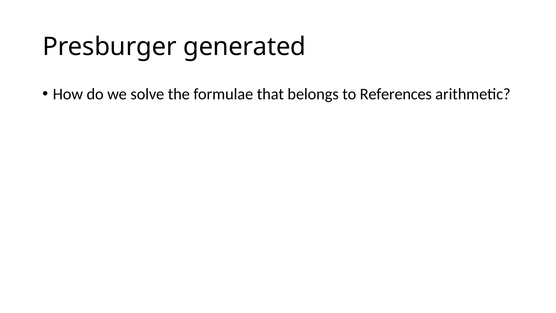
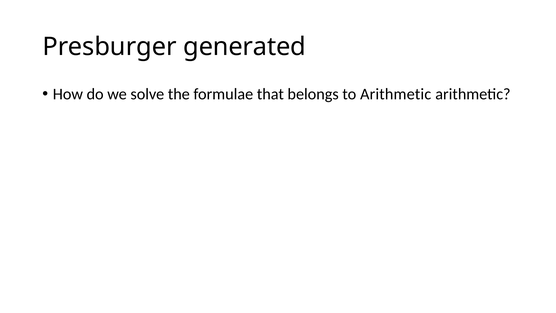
to References: References -> Arithmetic
